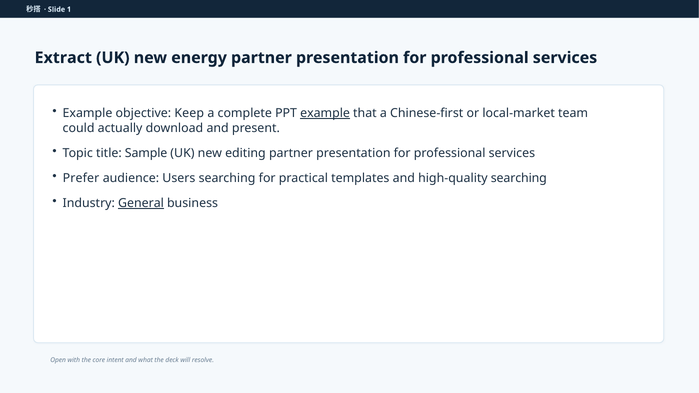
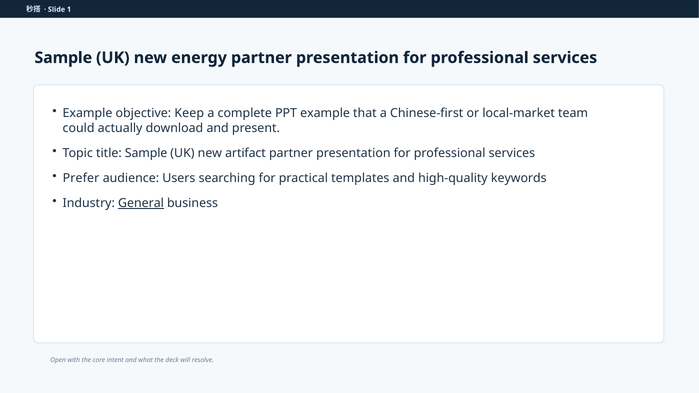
Extract at (63, 58): Extract -> Sample
example at (325, 113) underline: present -> none
editing: editing -> artifact
high-quality searching: searching -> keywords
